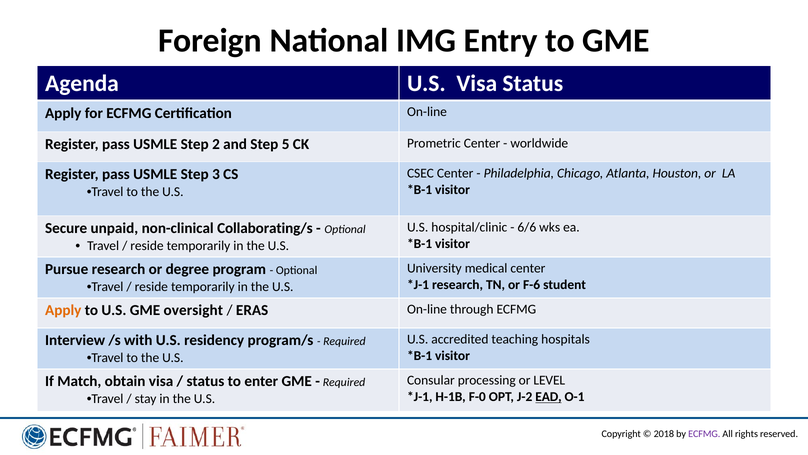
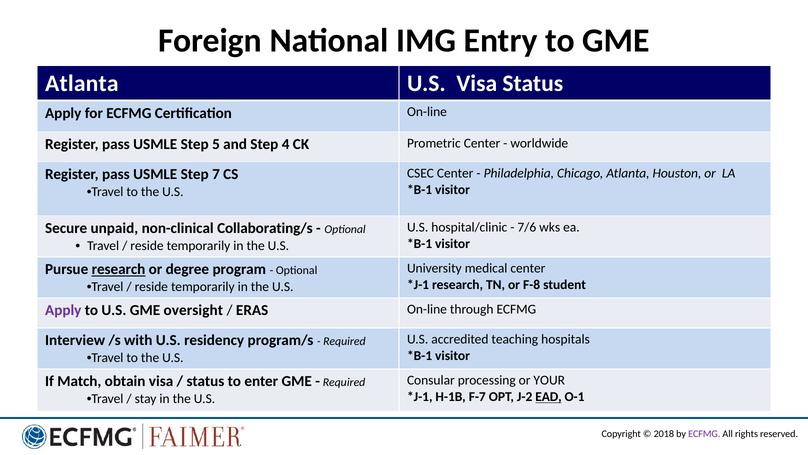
Agenda at (82, 83): Agenda -> Atlanta
2: 2 -> 5
5: 5 -> 4
3: 3 -> 7
6/6: 6/6 -> 7/6
research at (119, 269) underline: none -> present
F-6: F-6 -> F-8
Apply at (63, 310) colour: orange -> purple
LEVEL: LEVEL -> YOUR
F-0: F-0 -> F-7
